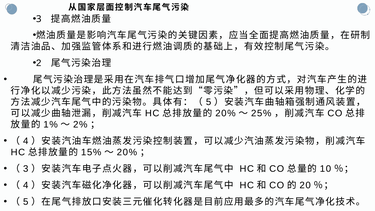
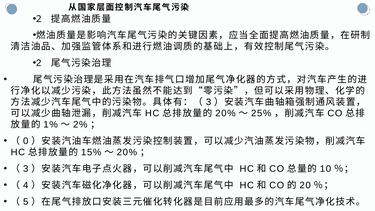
3 at (39, 19): 3 -> 2
5 at (209, 102): 5 -> 3
4 at (26, 141): 4 -> 0
